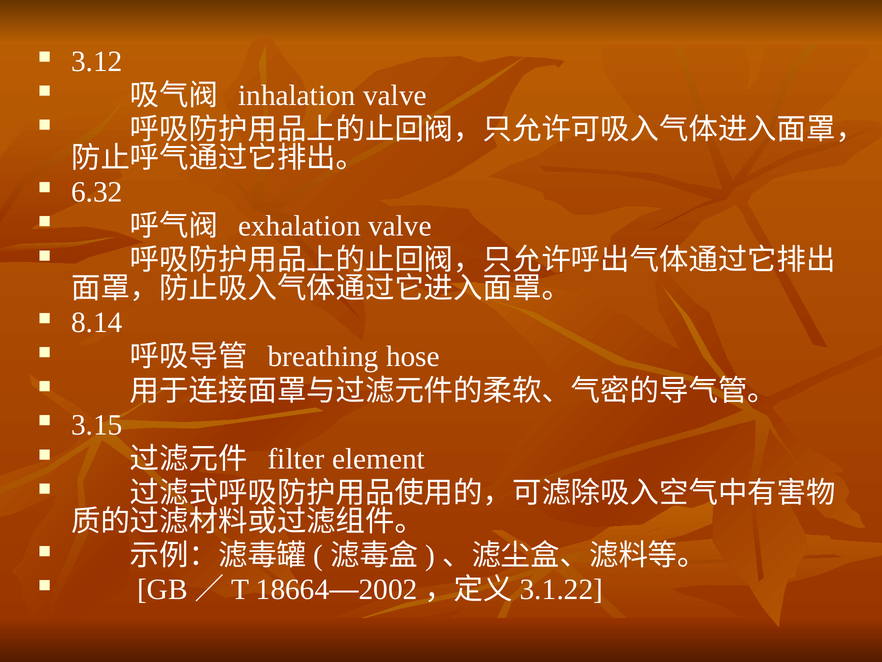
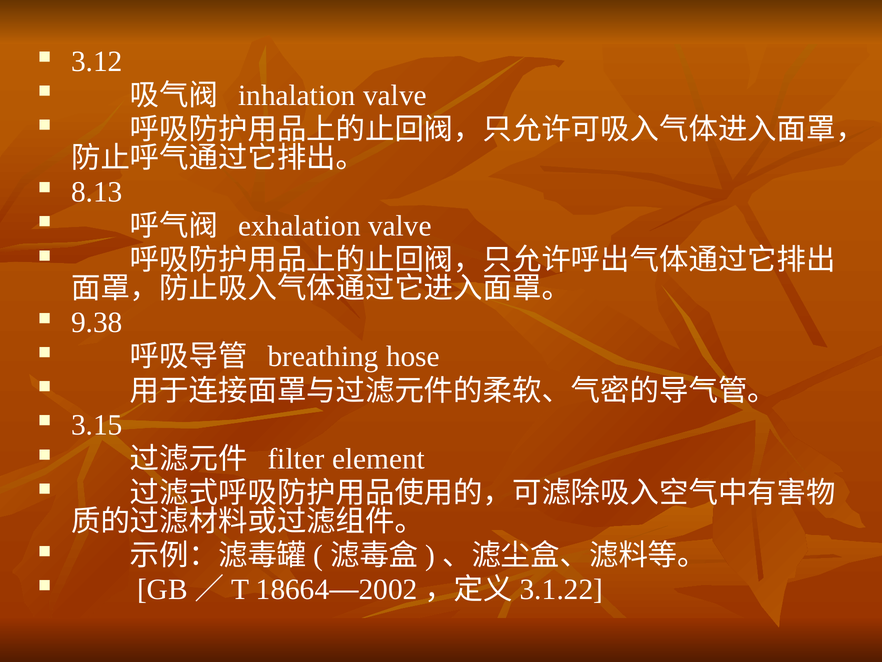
6.32: 6.32 -> 8.13
8.14: 8.14 -> 9.38
